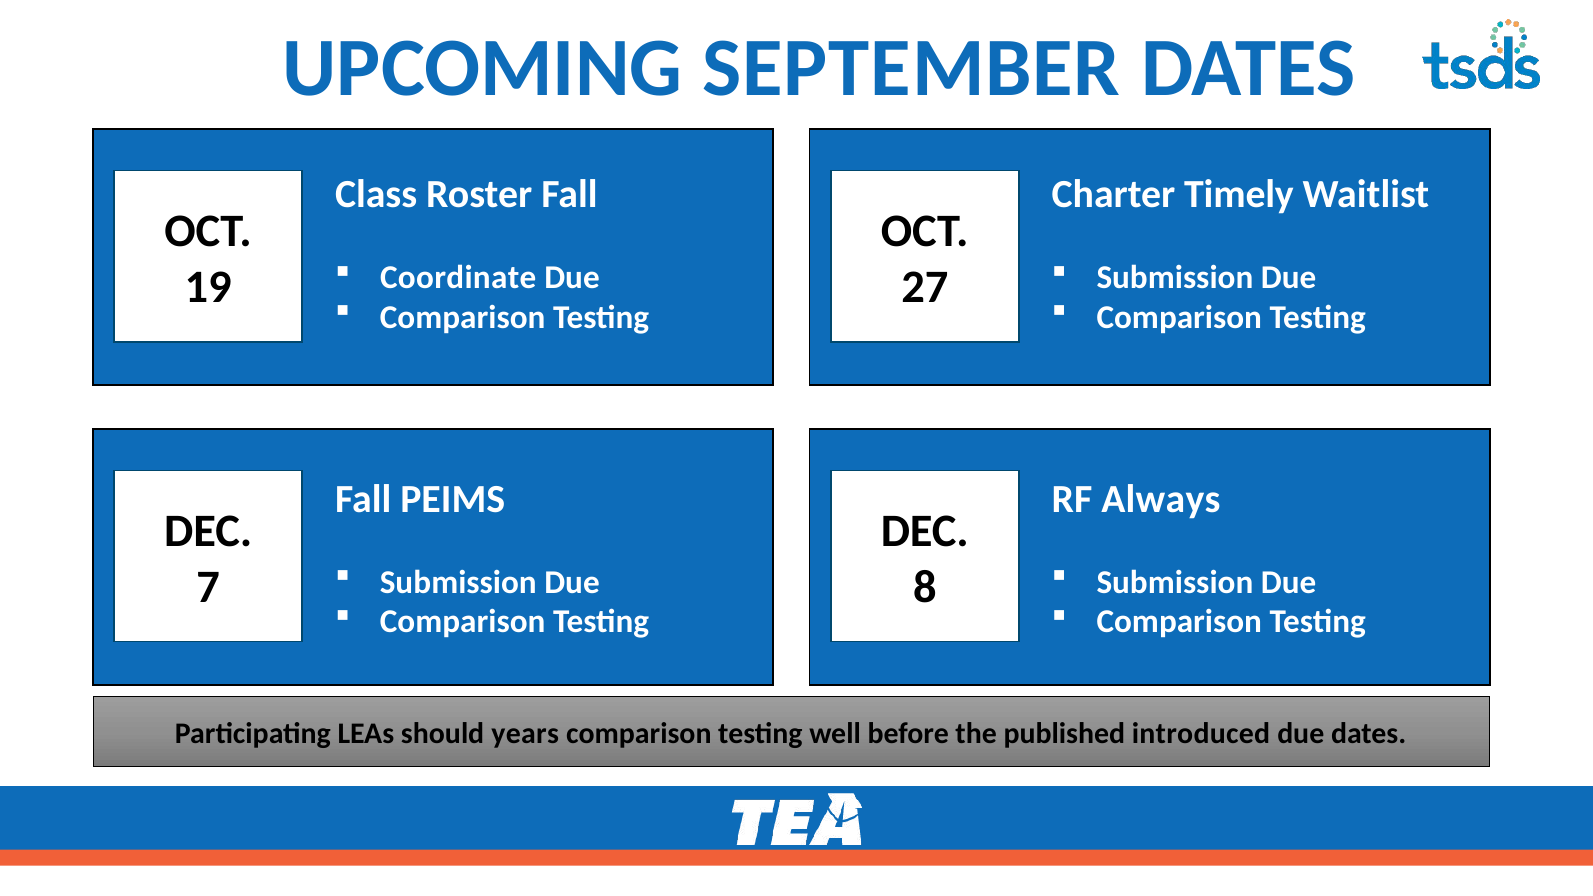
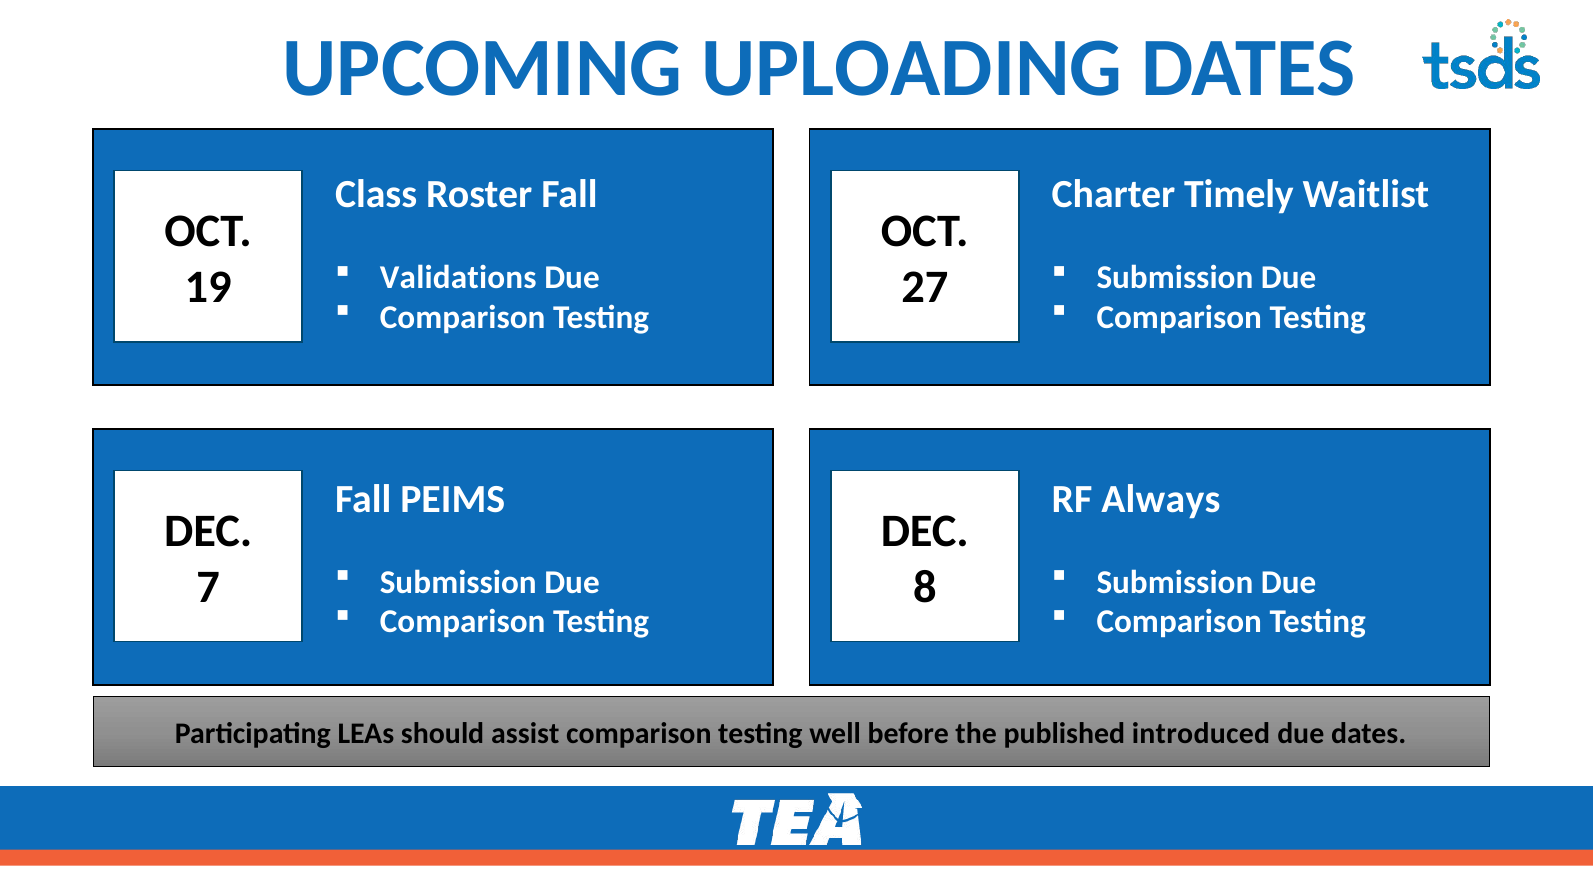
SEPTEMBER: SEPTEMBER -> UPLOADING
Coordinate: Coordinate -> Validations
years: years -> assist
